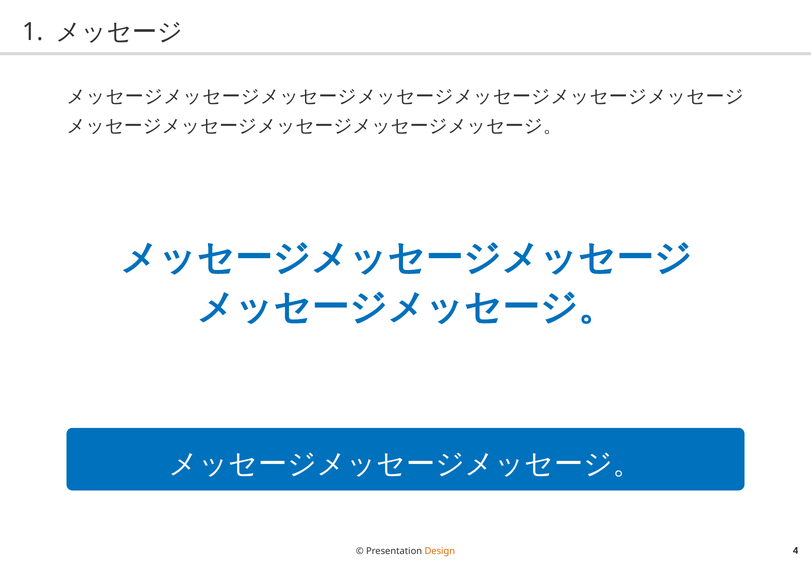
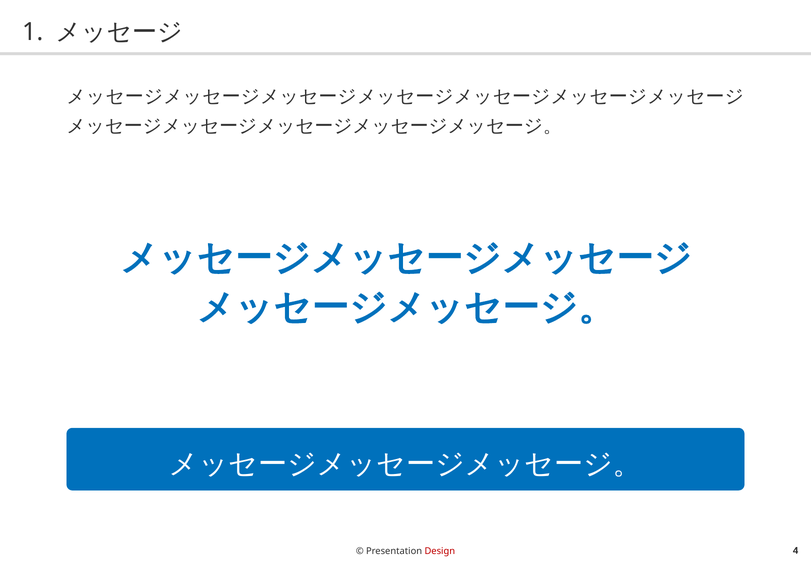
Design colour: orange -> red
